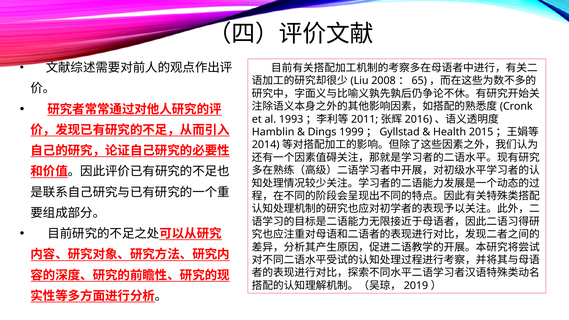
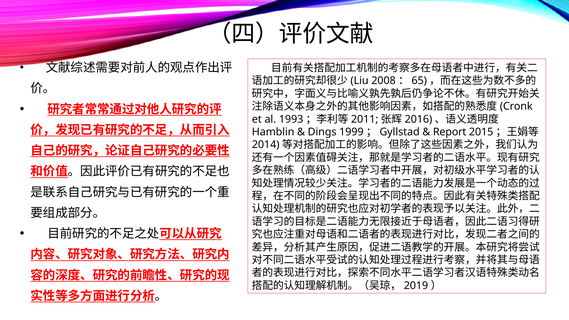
Health: Health -> Report
